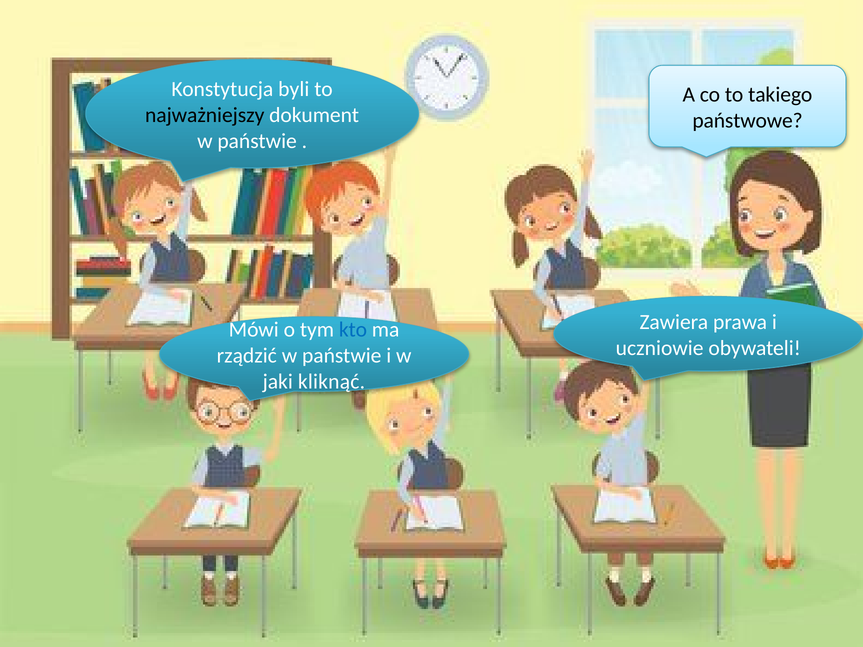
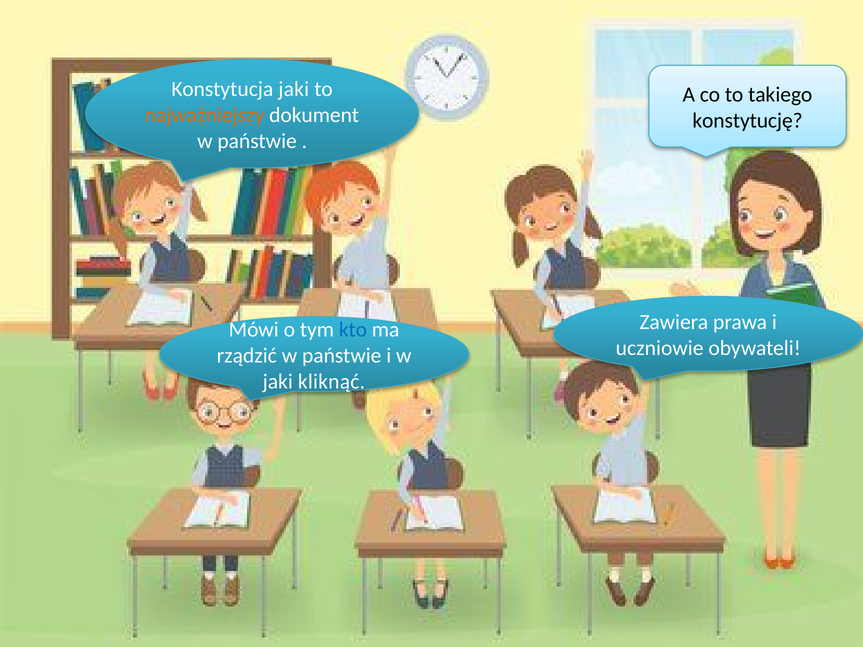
Konstytucja byli: byli -> jaki
najważniejszy colour: black -> orange
państwowe: państwowe -> konstytucję
